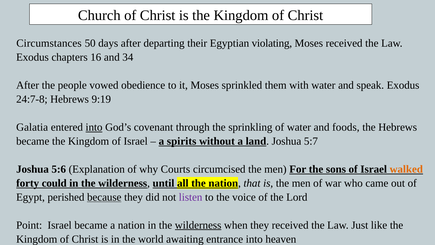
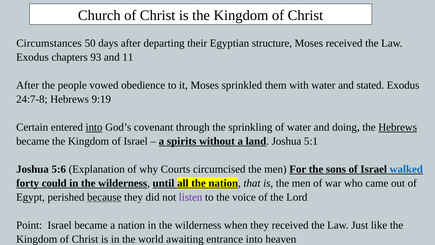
violating: violating -> structure
16: 16 -> 93
34: 34 -> 11
speak: speak -> stated
Galatia: Galatia -> Certain
foods: foods -> doing
Hebrews at (398, 127) underline: none -> present
5:7: 5:7 -> 5:1
walked colour: orange -> blue
wilderness at (198, 225) underline: present -> none
